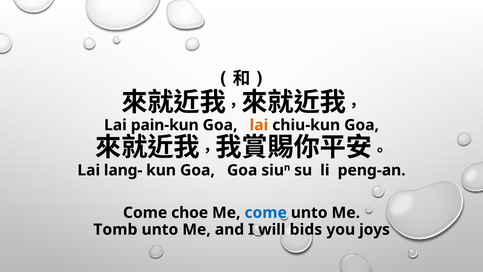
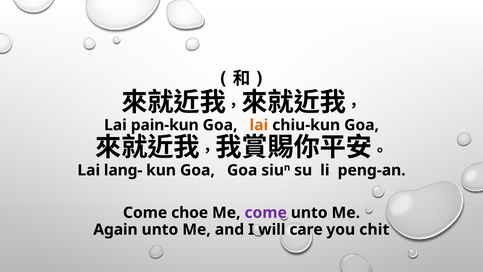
come at (266, 212) colour: blue -> purple
Tomb: Tomb -> Again
bids: bids -> care
joys: joys -> chit
